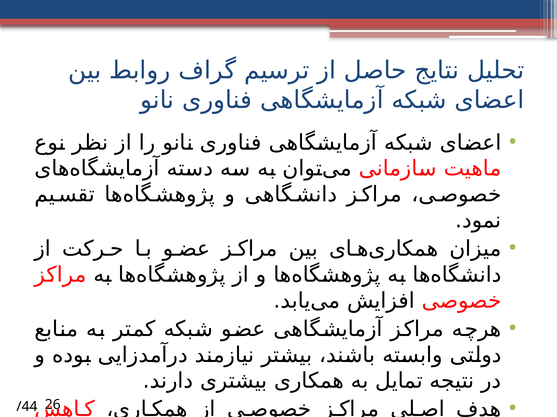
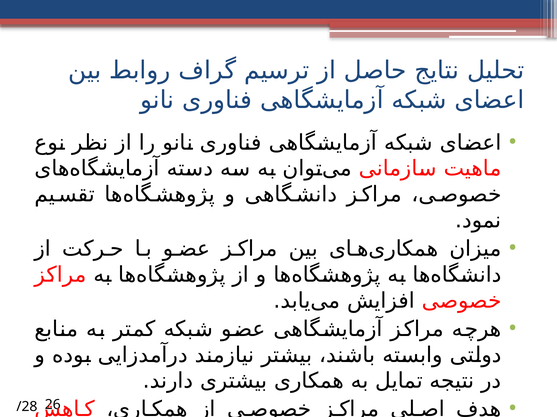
/44: /44 -> /28
